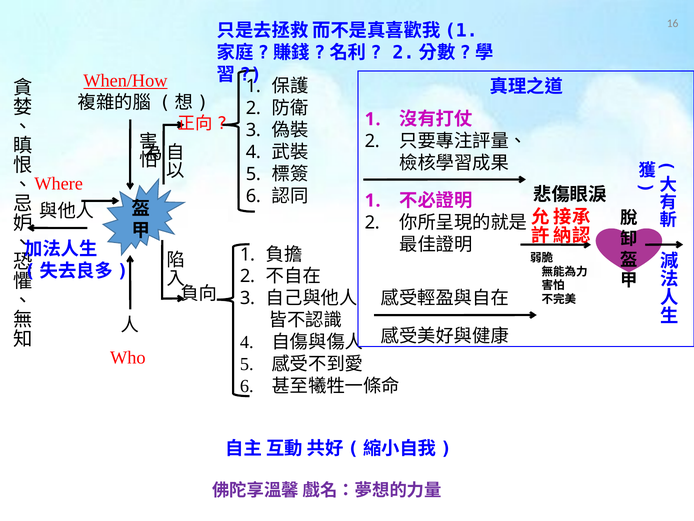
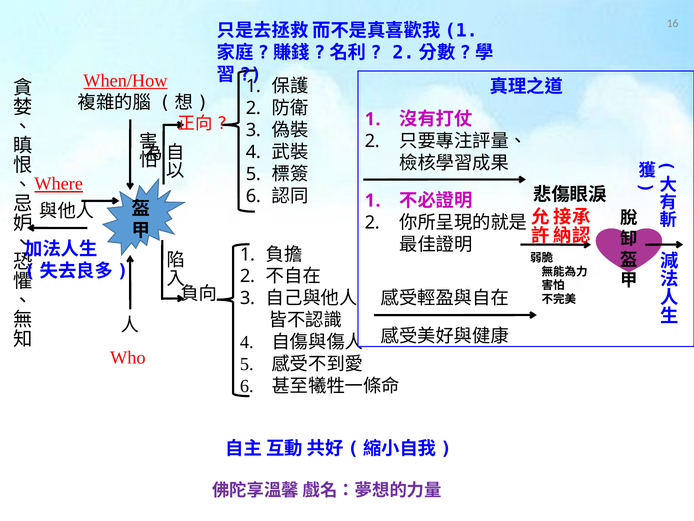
Where underline: none -> present
